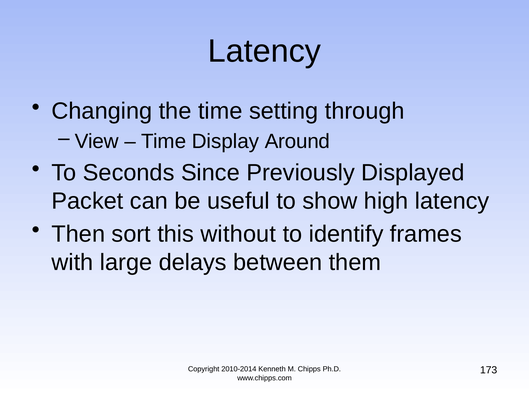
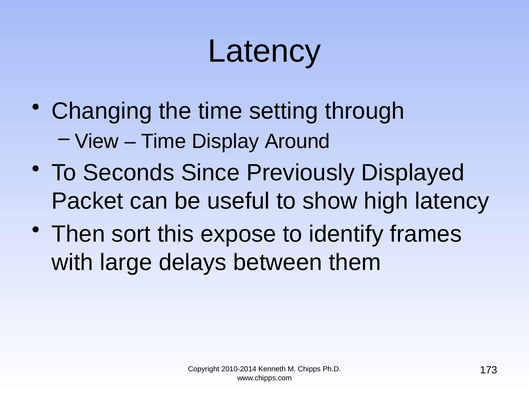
without: without -> expose
